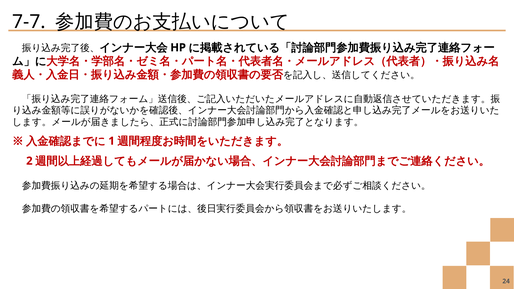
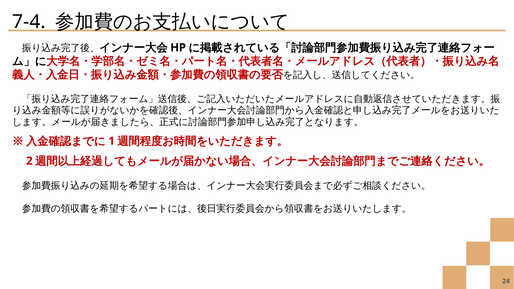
7-7: 7-7 -> 7-4
